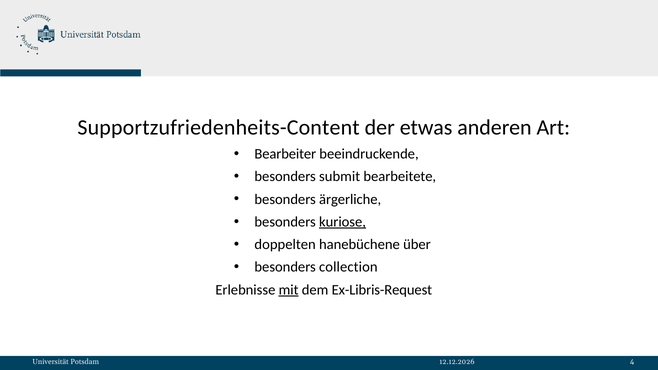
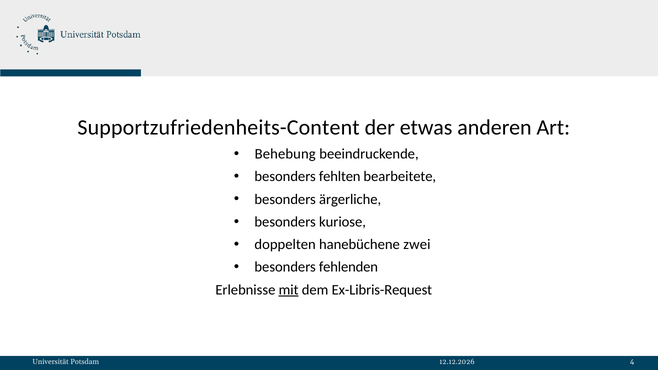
Bearbeiter: Bearbeiter -> Behebung
submit: submit -> fehlten
kuriose underline: present -> none
über: über -> zwei
collection: collection -> fehlenden
